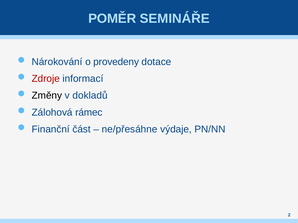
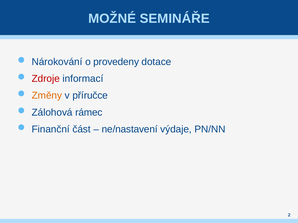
POMĚR: POMĚR -> MOŽNÉ
Změny colour: black -> orange
dokladů: dokladů -> příručce
ne/přesáhne: ne/přesáhne -> ne/nastavení
